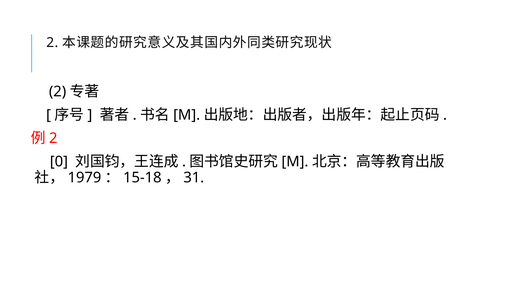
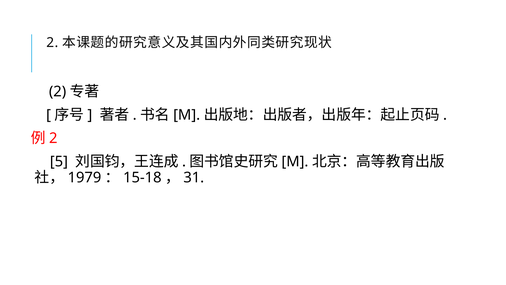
0: 0 -> 5
